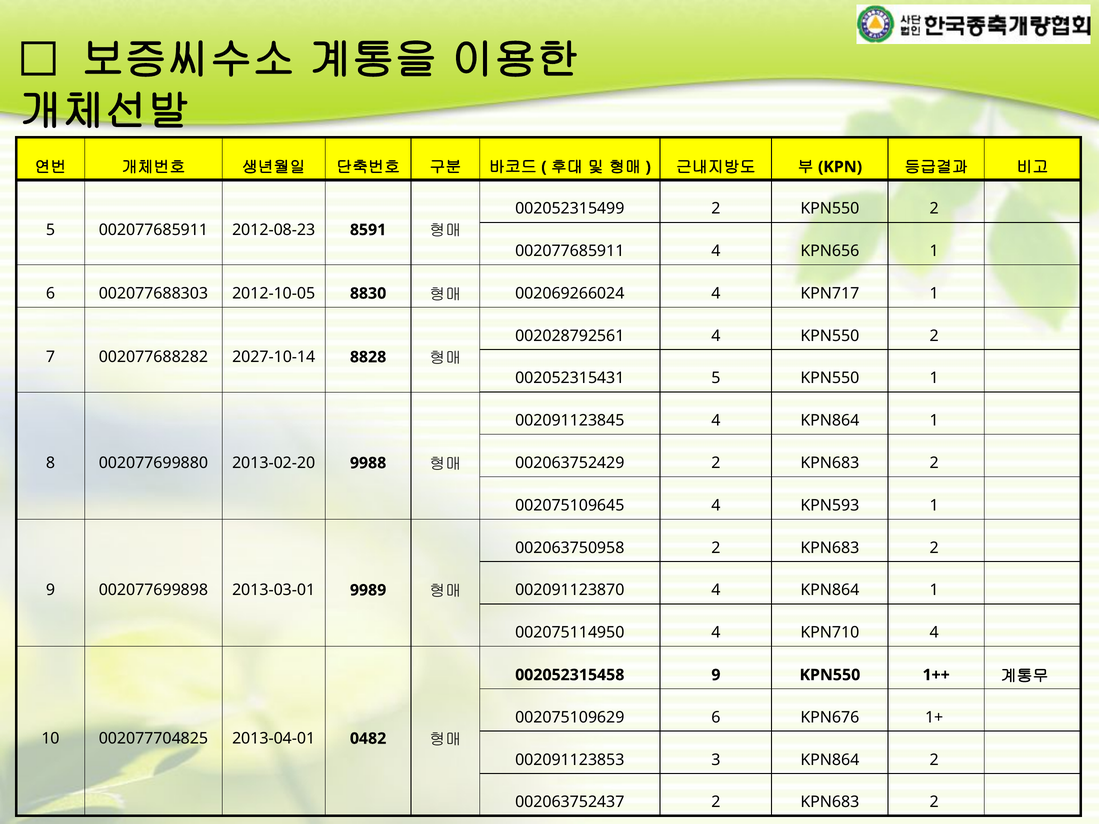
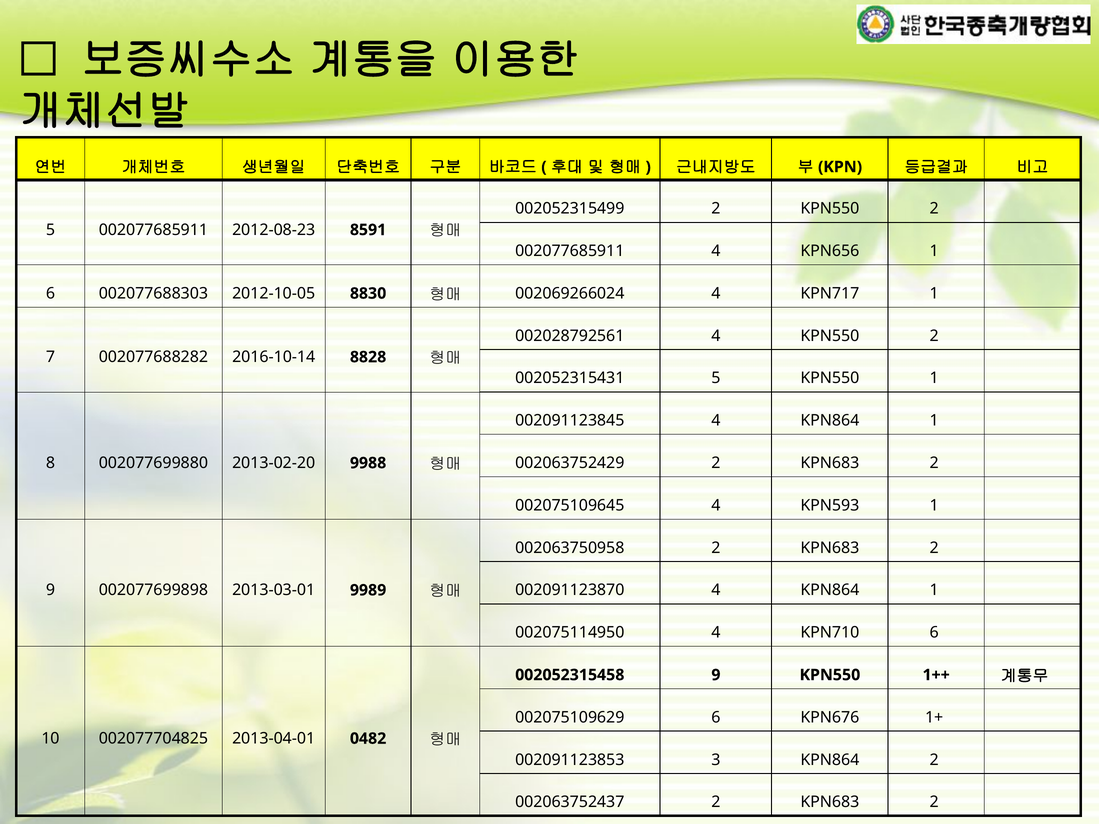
2027-10-14: 2027-10-14 -> 2016-10-14
KPN710 4: 4 -> 6
